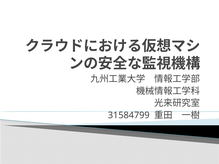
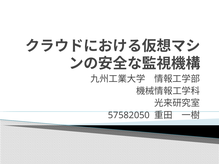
31584799: 31584799 -> 57582050
